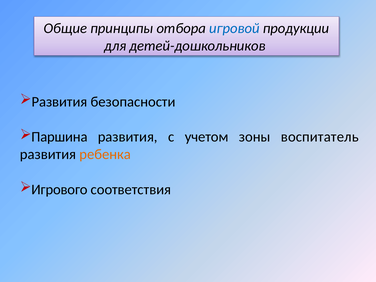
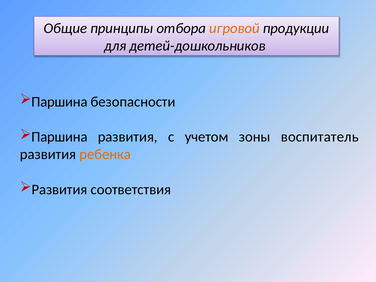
игровой colour: blue -> orange
Развития at (59, 102): Развития -> Паршина
Игрового at (60, 190): Игрового -> Развития
